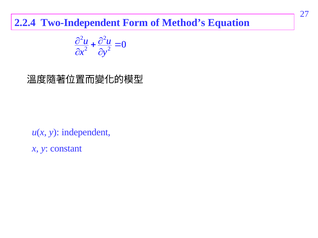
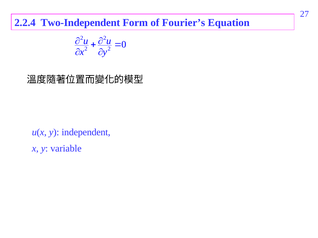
Method’s: Method’s -> Fourier’s
constant: constant -> variable
